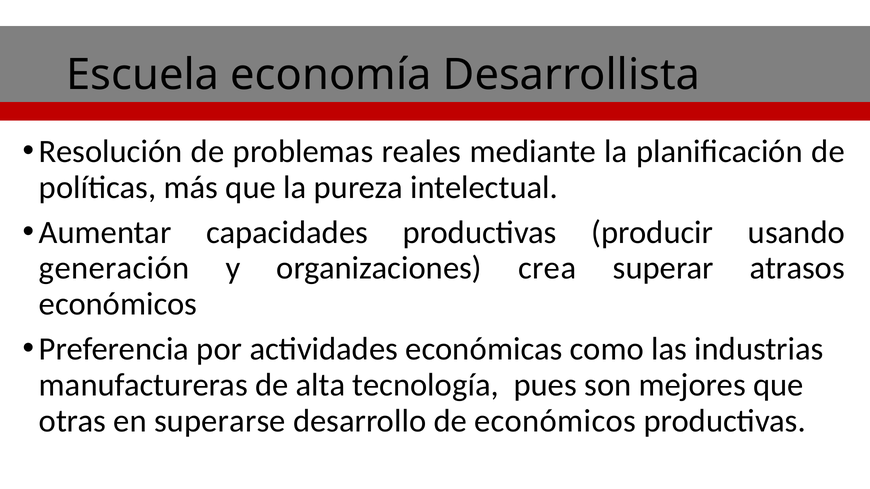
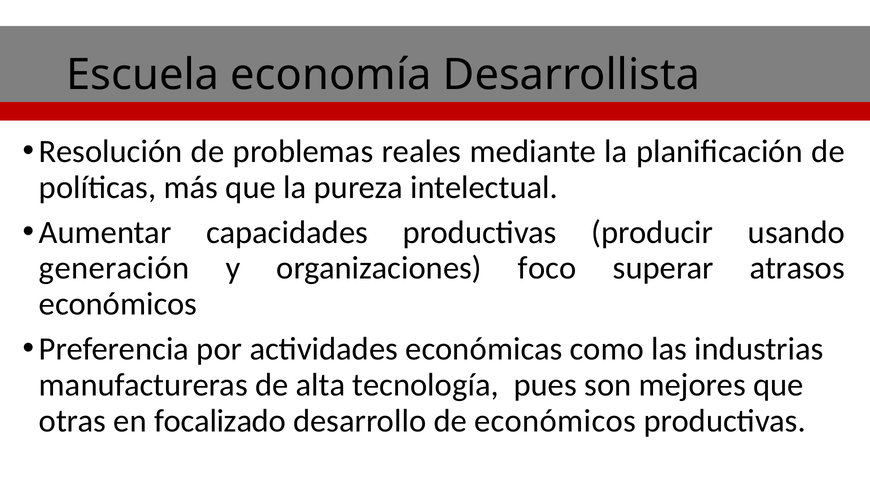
crea: crea -> foco
superarse: superarse -> focalizado
